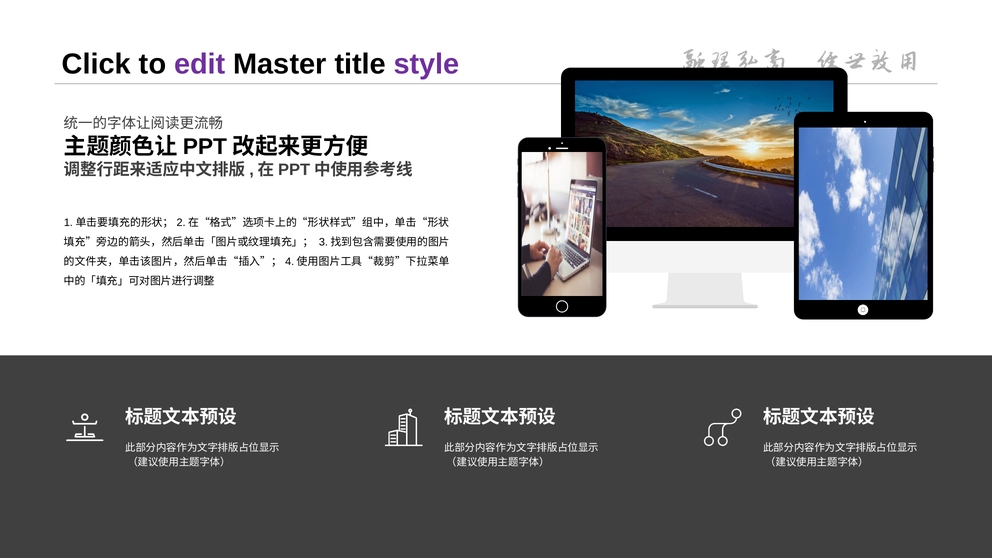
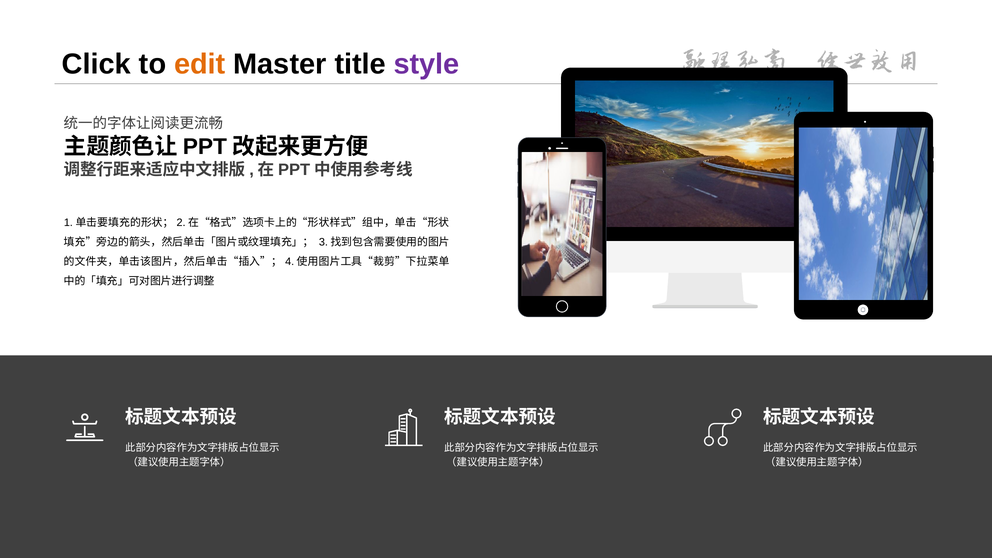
edit colour: purple -> orange
